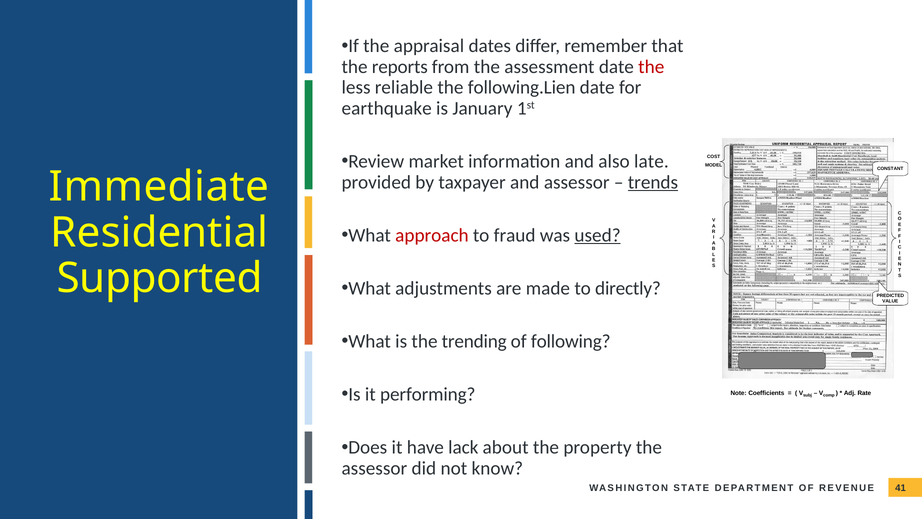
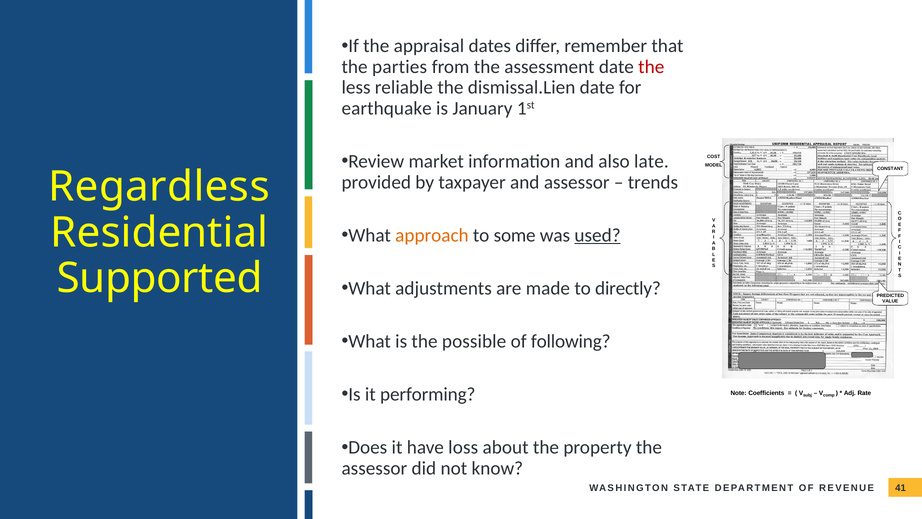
reports: reports -> parties
following.Lien: following.Lien -> dismissal.Lien
trends underline: present -> none
Immediate: Immediate -> Regardless
approach colour: red -> orange
fraud: fraud -> some
trending: trending -> possible
lack: lack -> loss
